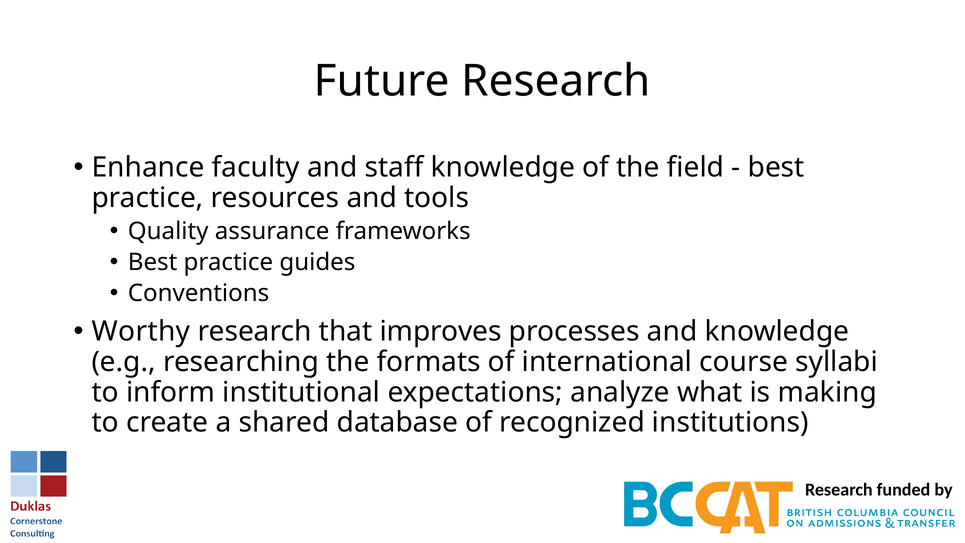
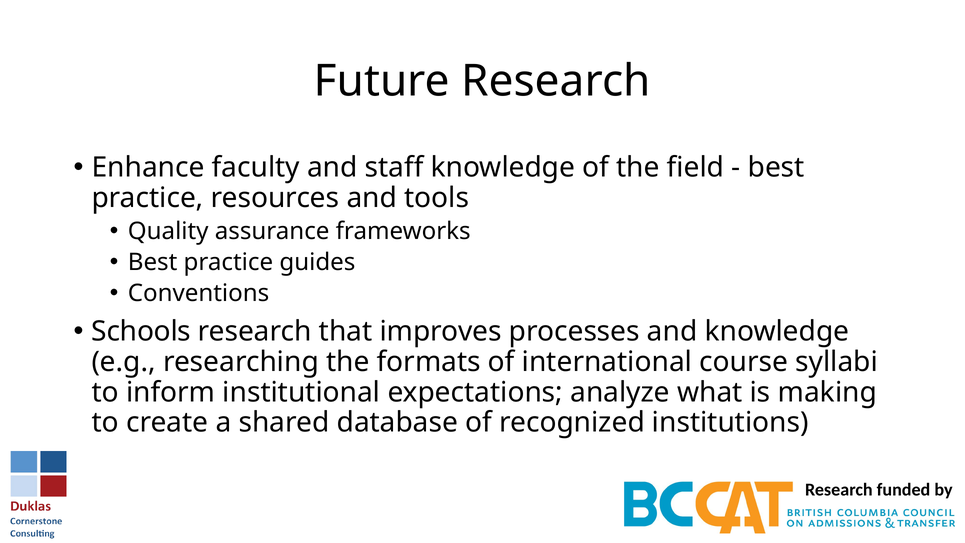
Worthy: Worthy -> Schools
